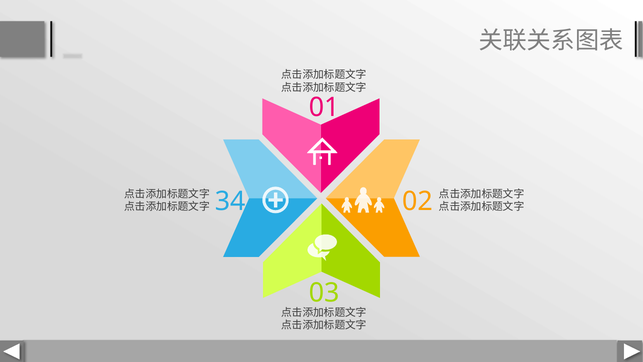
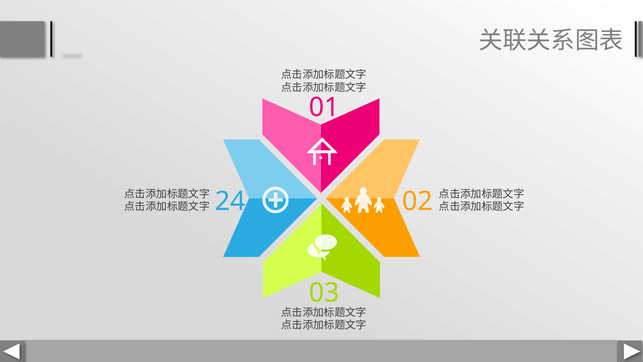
34: 34 -> 24
